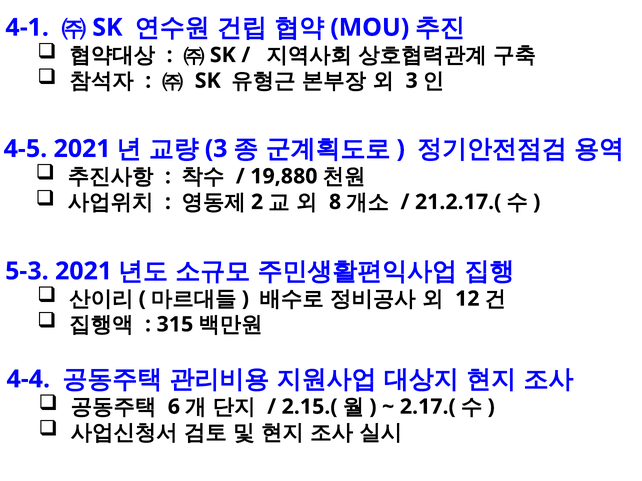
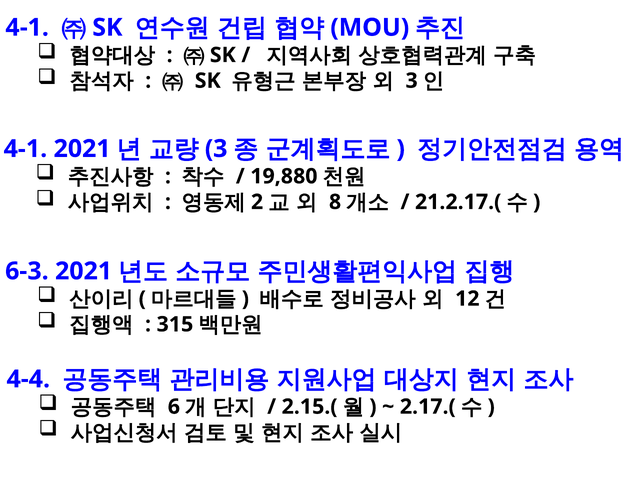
4-5 at (25, 149): 4-5 -> 4-1
5-3: 5-3 -> 6-3
